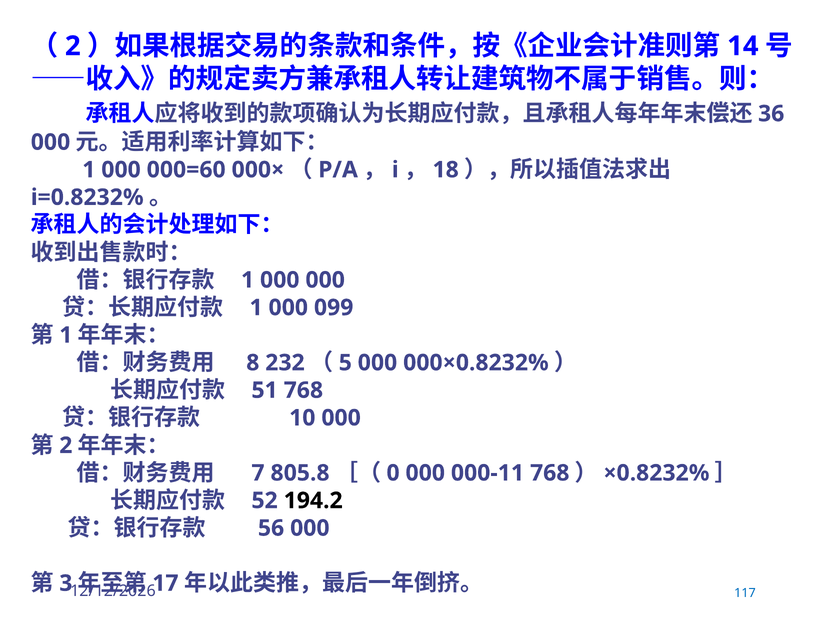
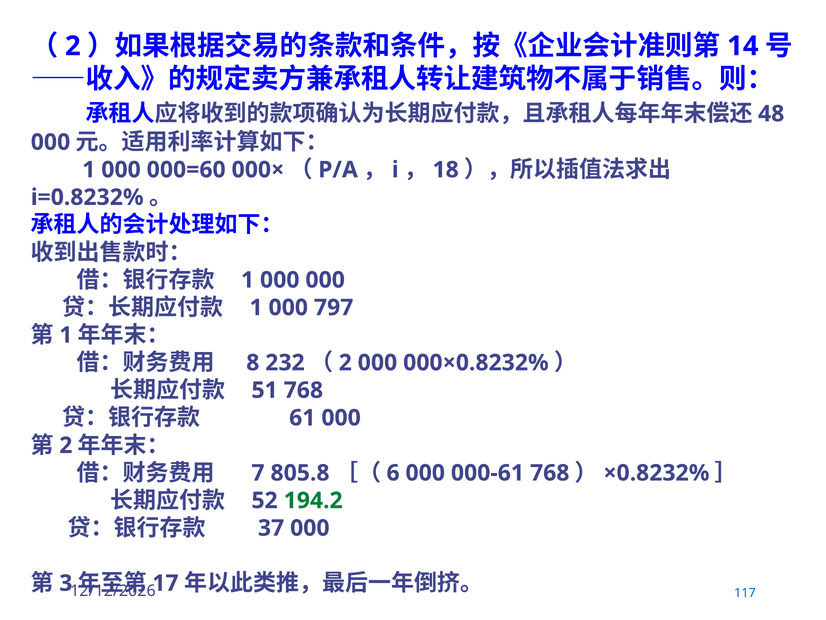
36: 36 -> 48
099: 099 -> 797
5 at (345, 362): 5 -> 2
10: 10 -> 61
0: 0 -> 6
000-11: 000-11 -> 000-61
194.2 colour: black -> green
56: 56 -> 37
